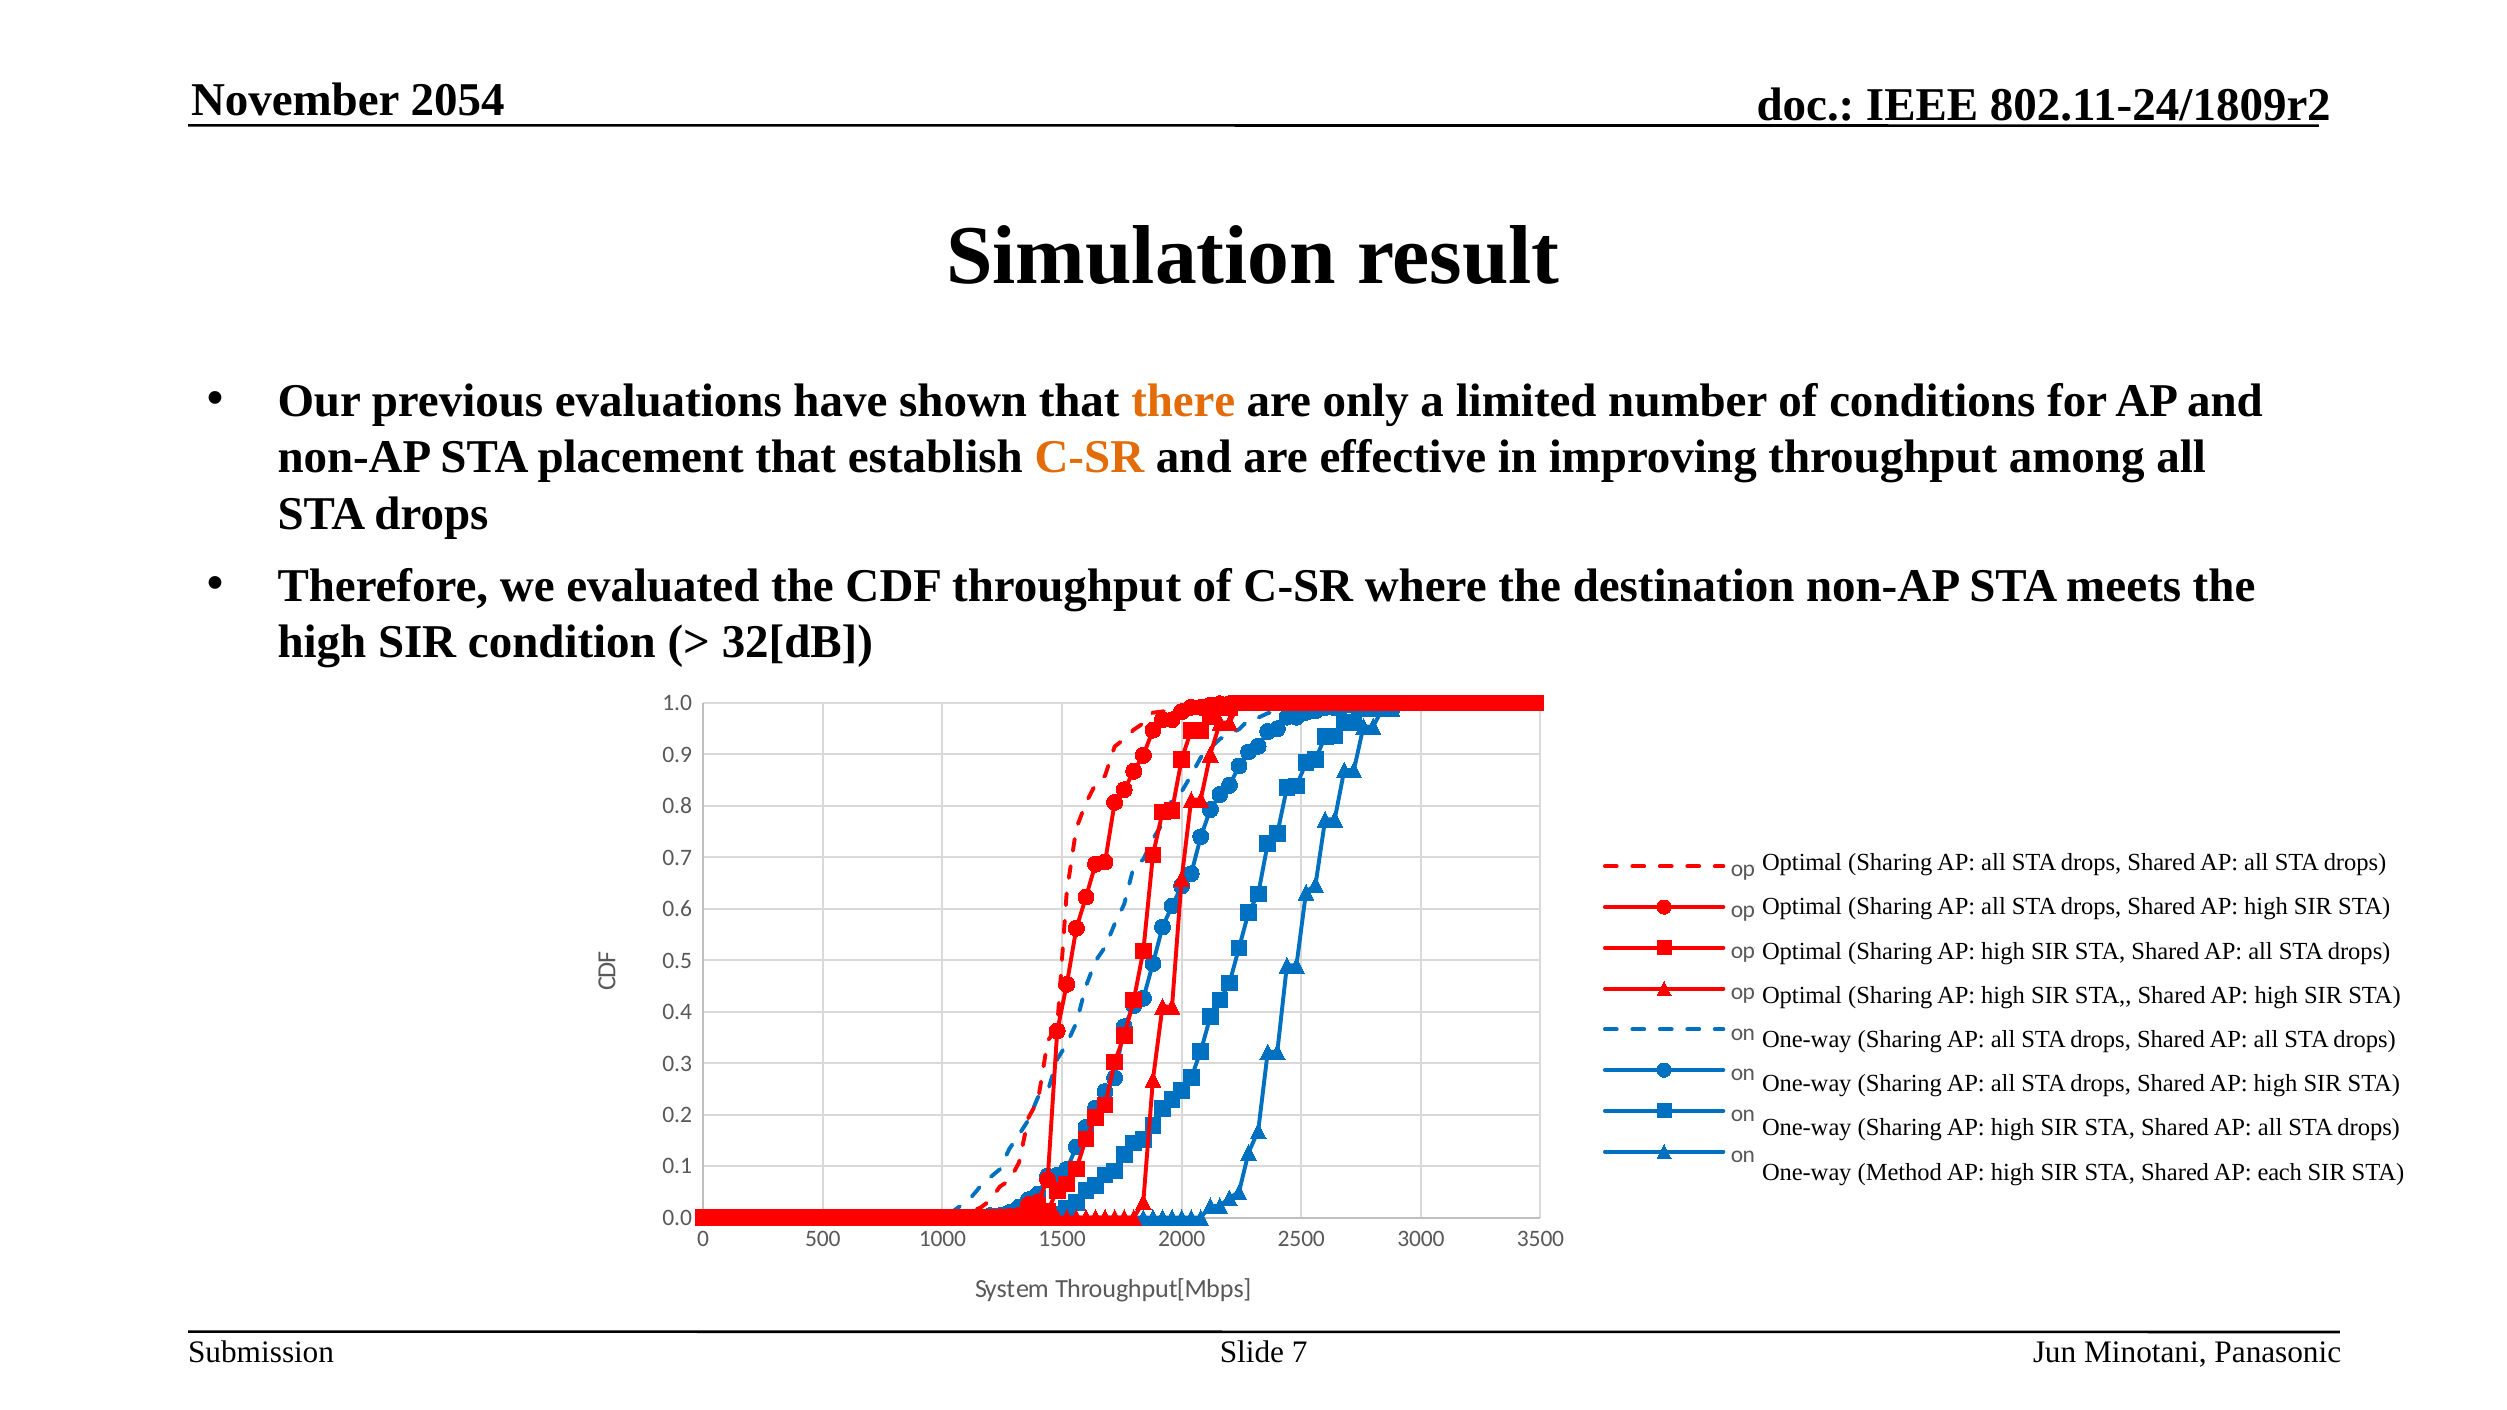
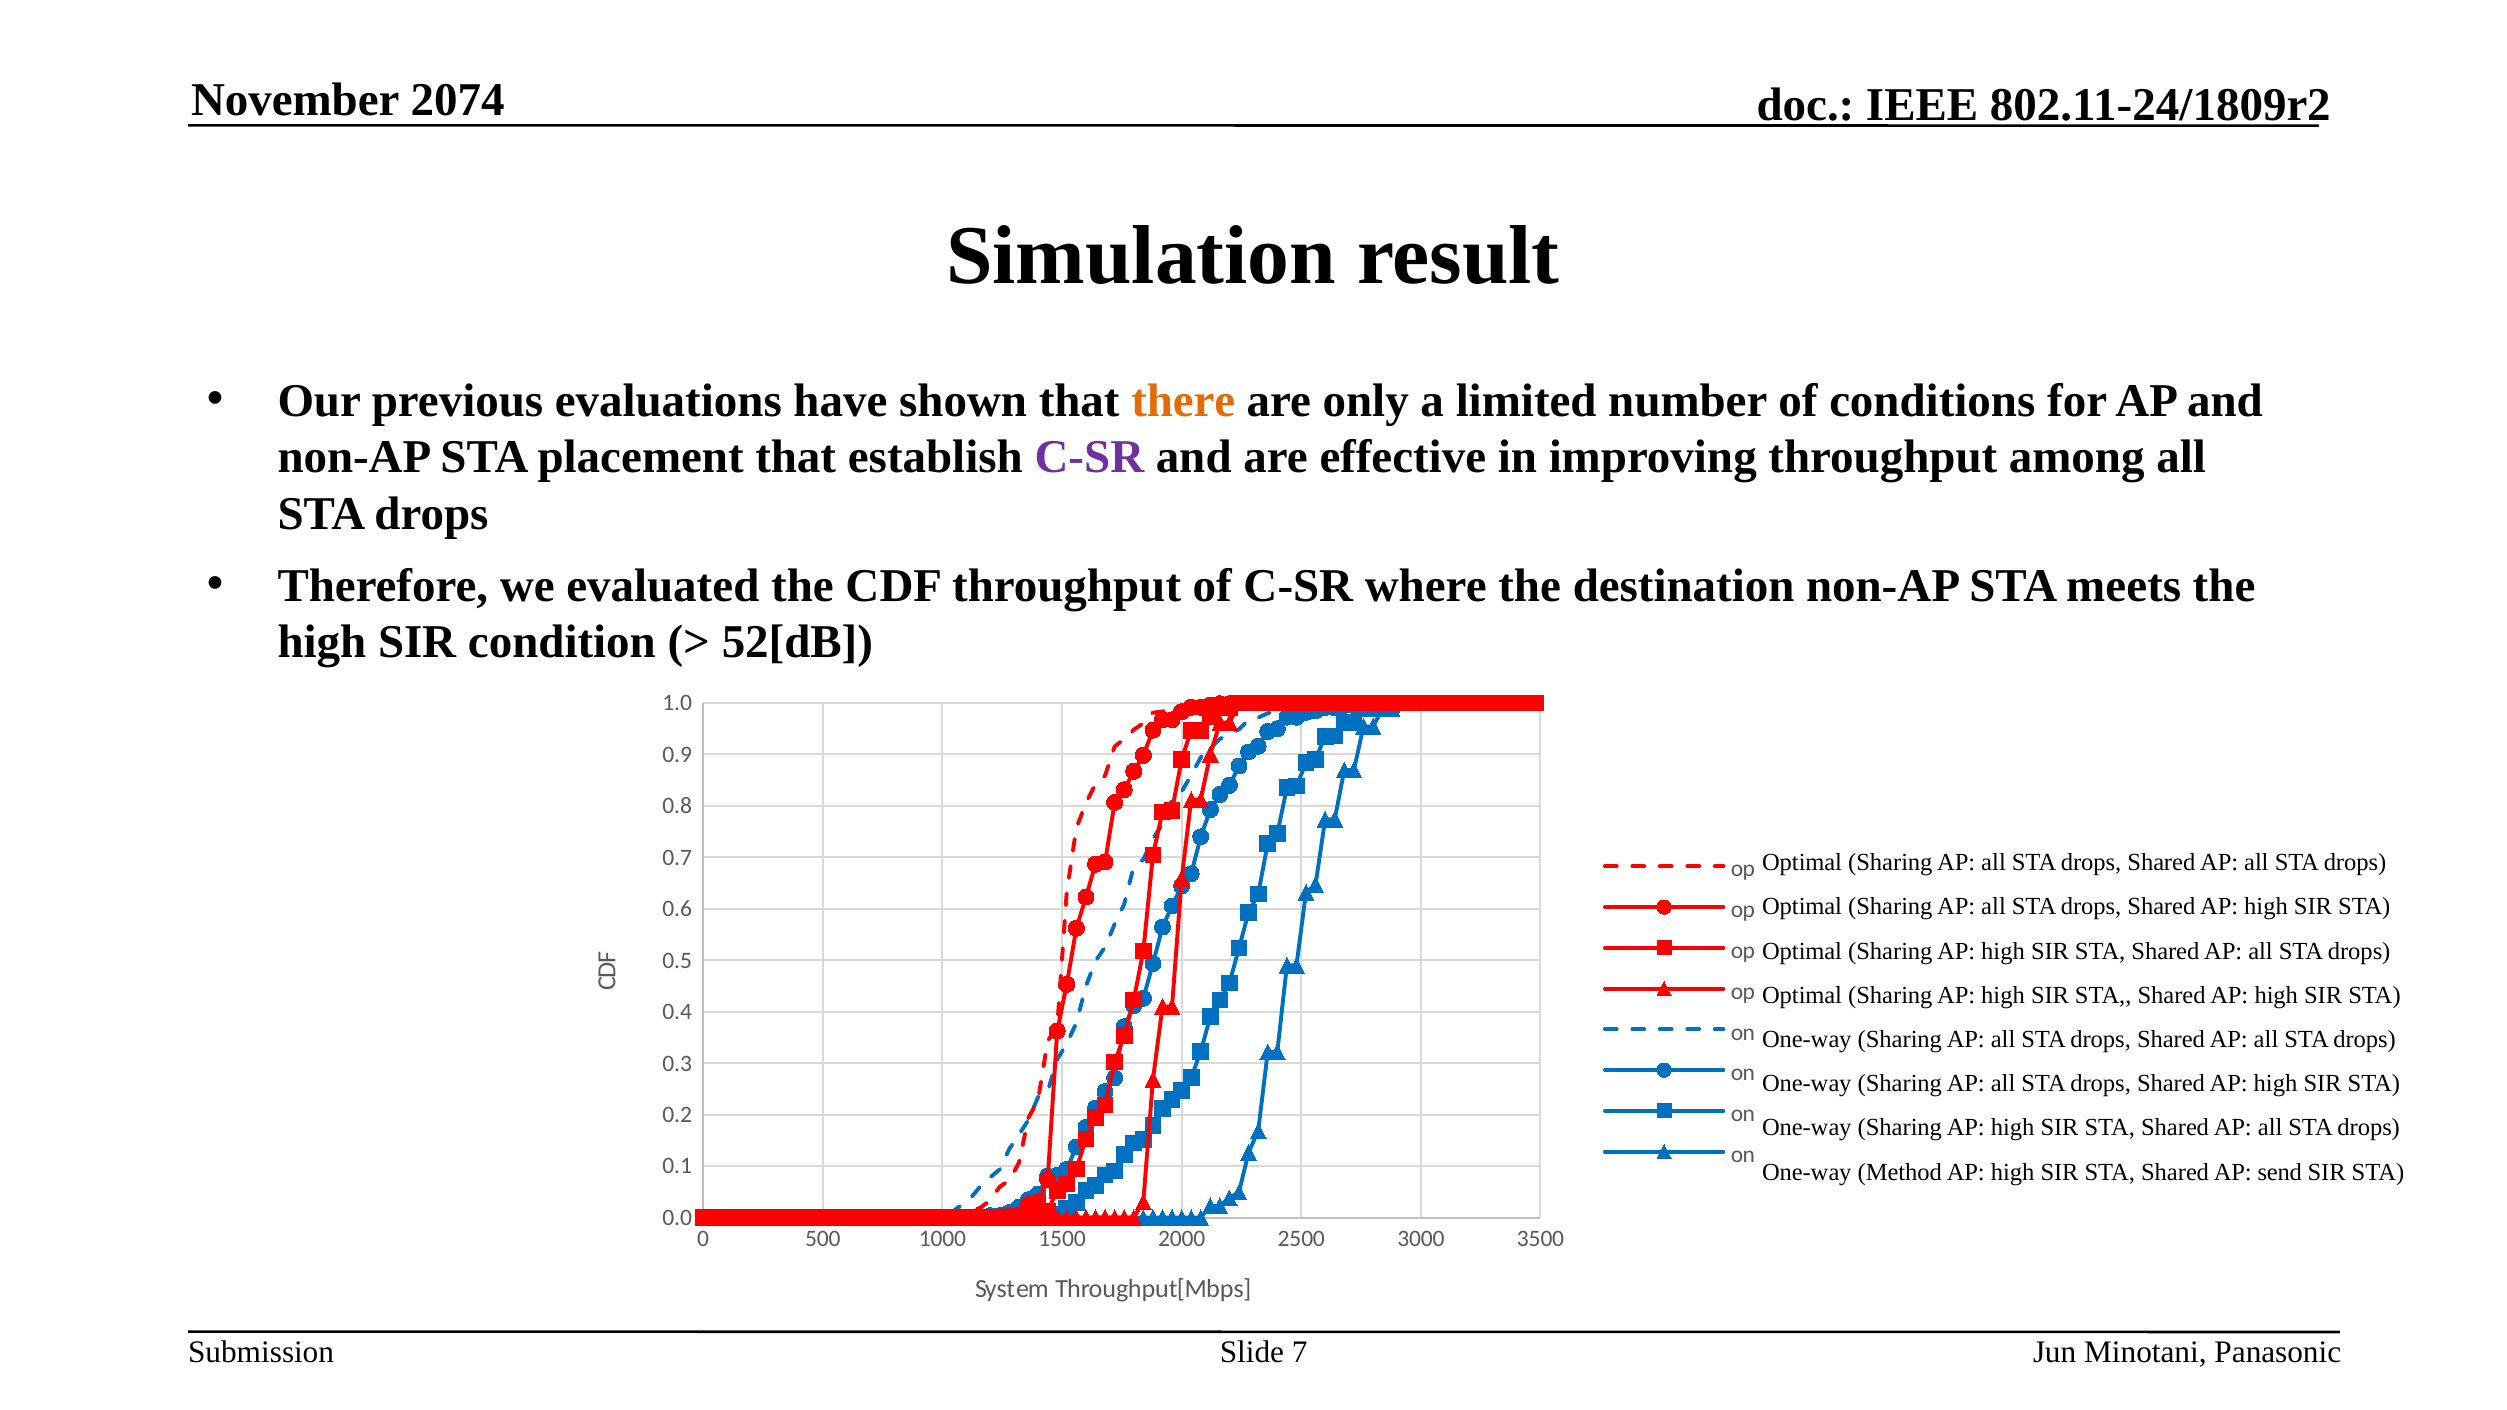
2054: 2054 -> 2074
C-SR at (1089, 457) colour: orange -> purple
32[dB: 32[dB -> 52[dB
each: each -> send
